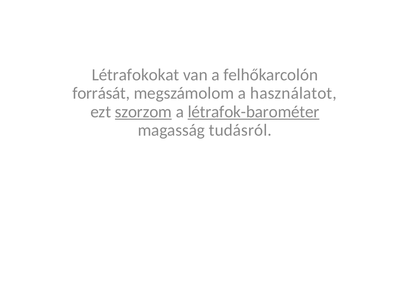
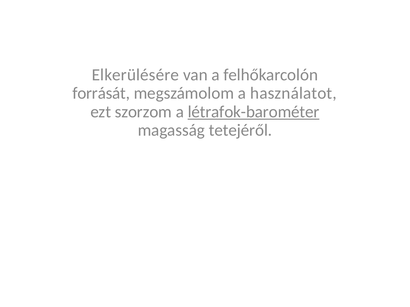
Létrafokokat: Létrafokokat -> Elkerülésére
szorzom underline: present -> none
tudásról: tudásról -> tetejéről
